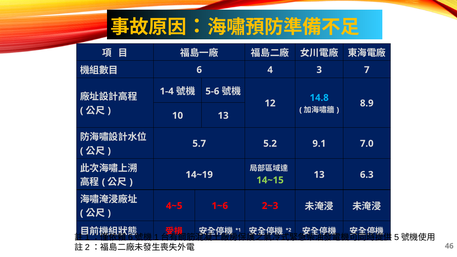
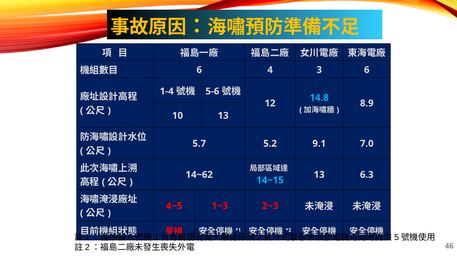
3 7: 7 -> 6
14~19: 14~19 -> 14~62
14~15 colour: light green -> light blue
1~6: 1~6 -> 1~3
